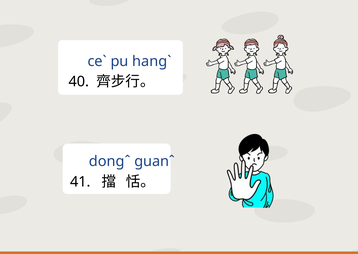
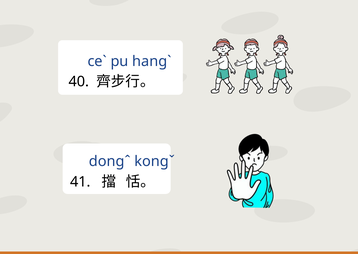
guanˆ: guanˆ -> kongˇ
